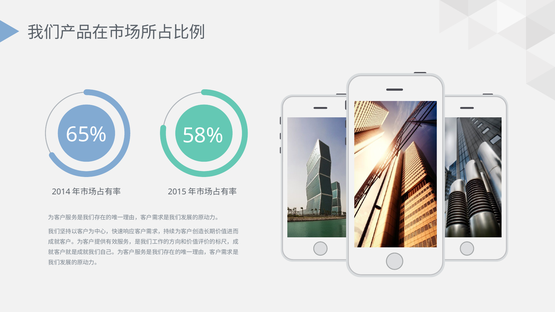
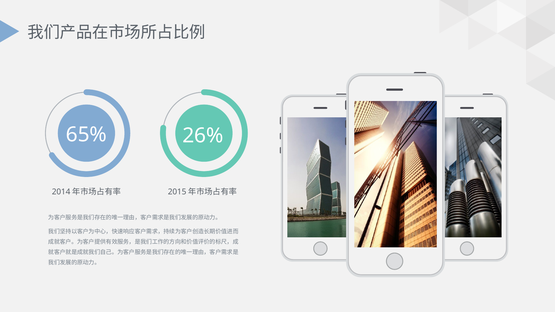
58%: 58% -> 26%
